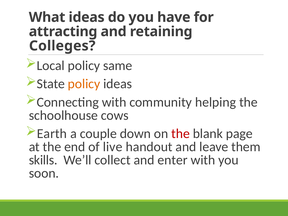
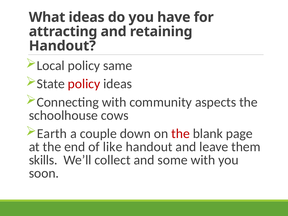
Colleges at (62, 46): Colleges -> Handout
policy at (84, 84) colour: orange -> red
helping: helping -> aspects
live: live -> like
enter: enter -> some
